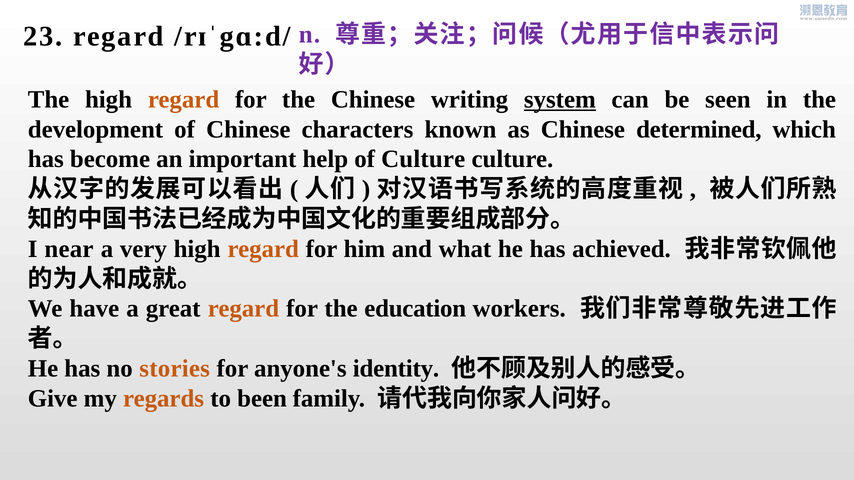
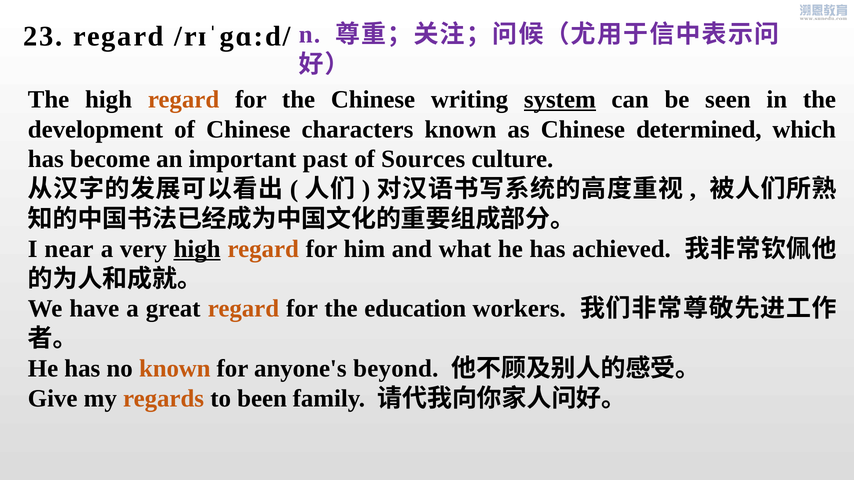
help: help -> past
of Culture: Culture -> Sources
high at (197, 249) underline: none -> present
no stories: stories -> known
identity: identity -> beyond
